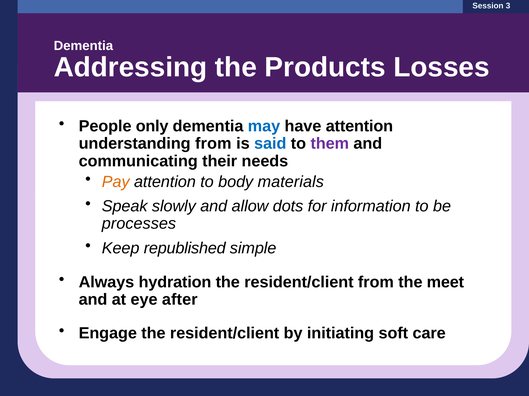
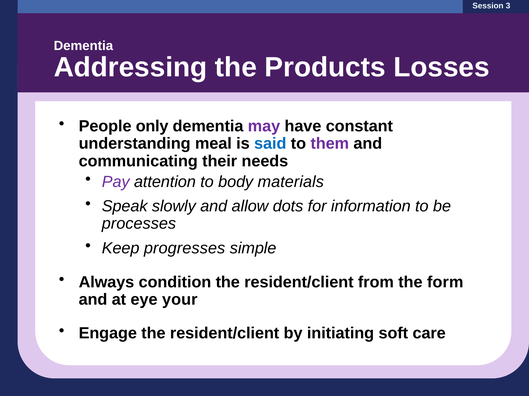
may colour: blue -> purple
have attention: attention -> constant
understanding from: from -> meal
Pay colour: orange -> purple
republished: republished -> progresses
hydration: hydration -> condition
meet: meet -> form
after: after -> your
